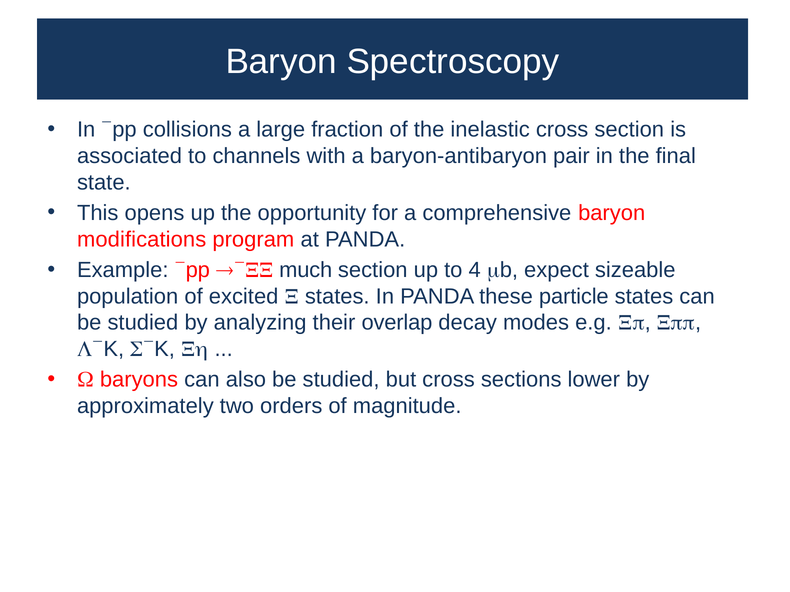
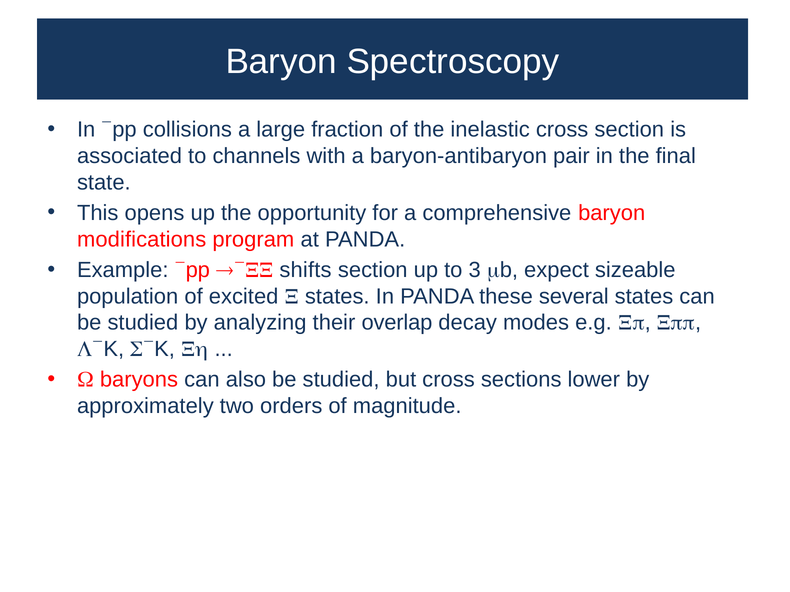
much: much -> shifts
4: 4 -> 3
particle: particle -> several
